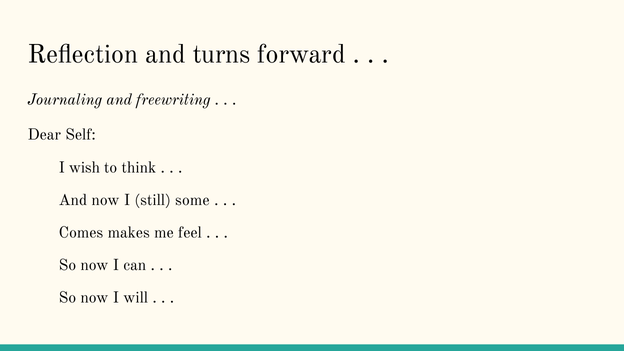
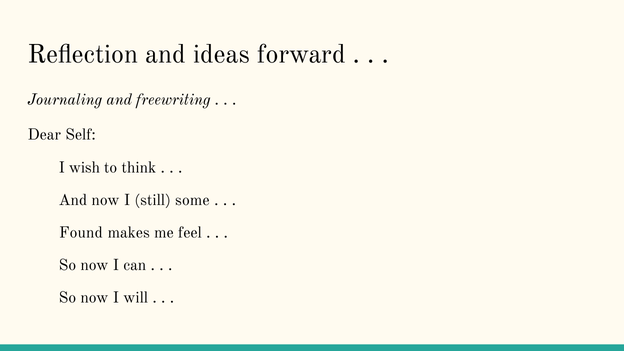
turns: turns -> ideas
Comes: Comes -> Found
